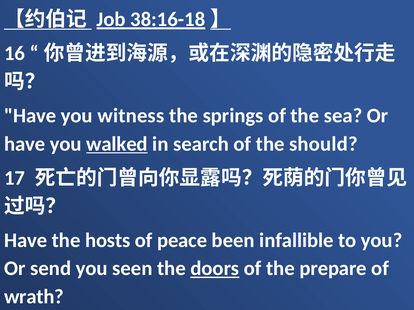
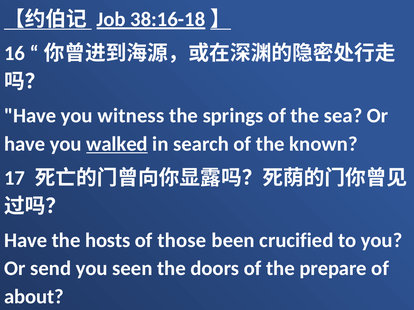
should: should -> known
peace: peace -> those
infallible: infallible -> crucified
doors underline: present -> none
wrath: wrath -> about
